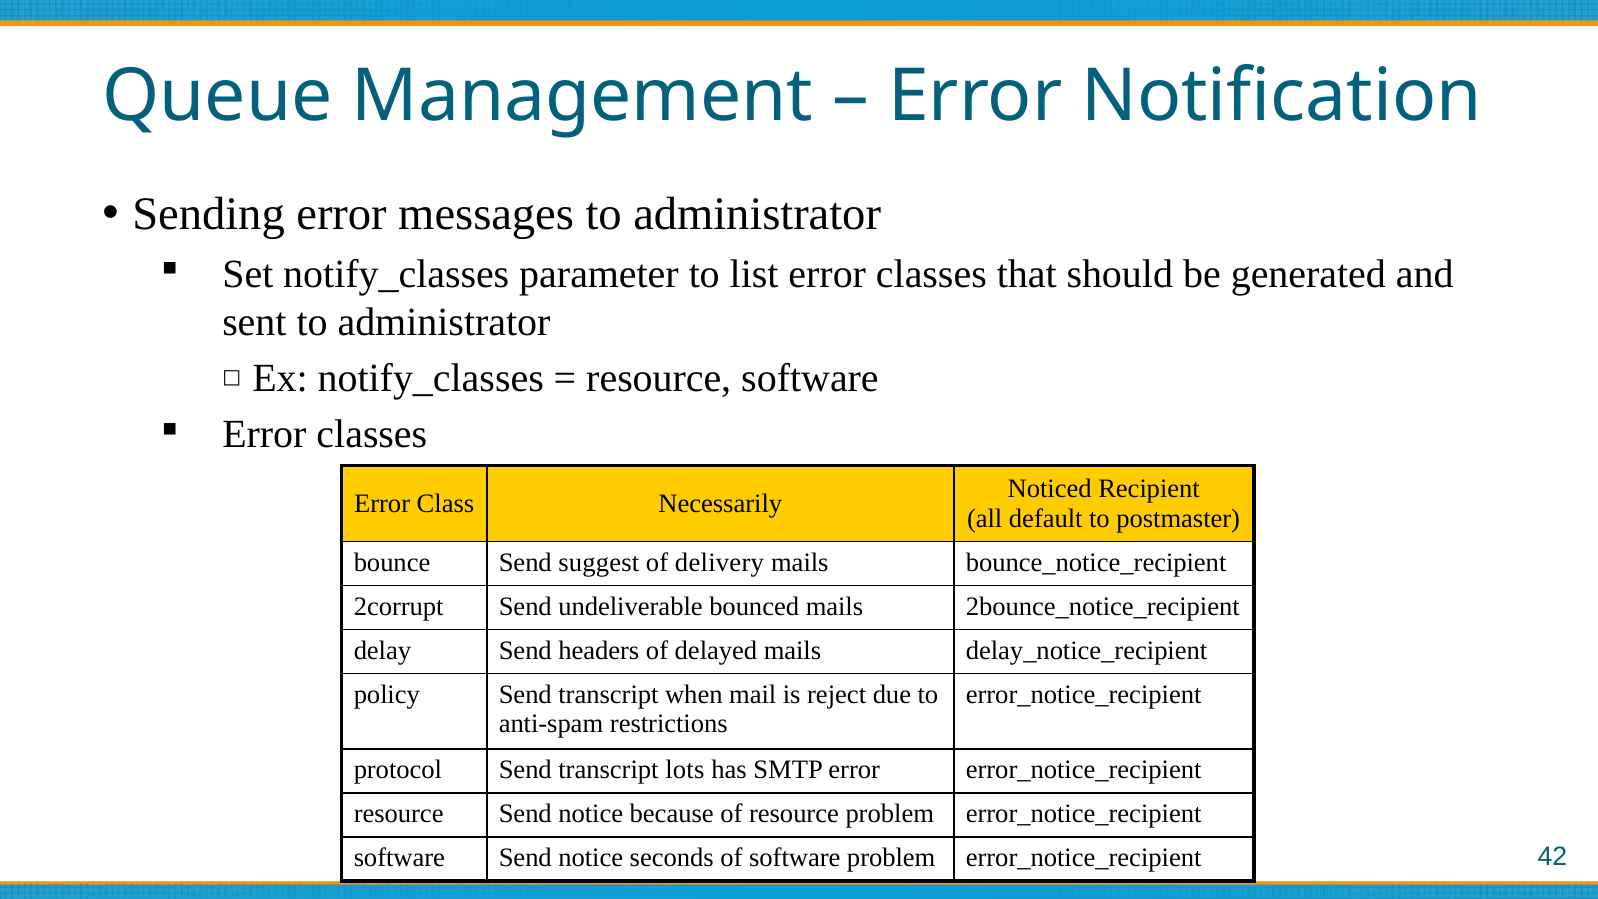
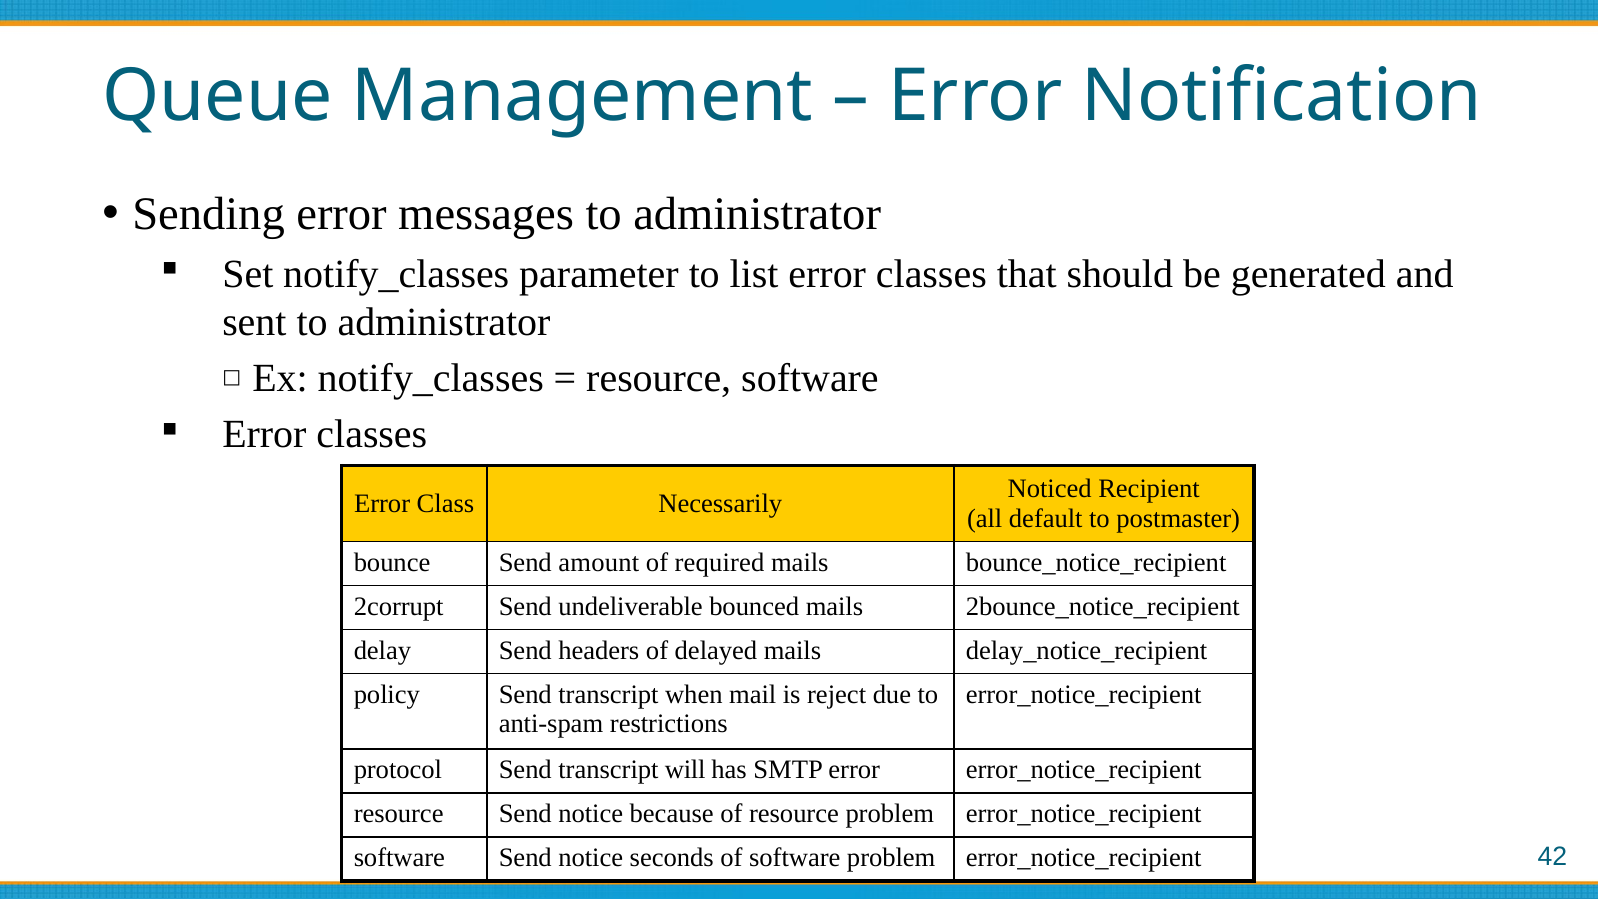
suggest: suggest -> amount
delivery: delivery -> required
lots: lots -> will
